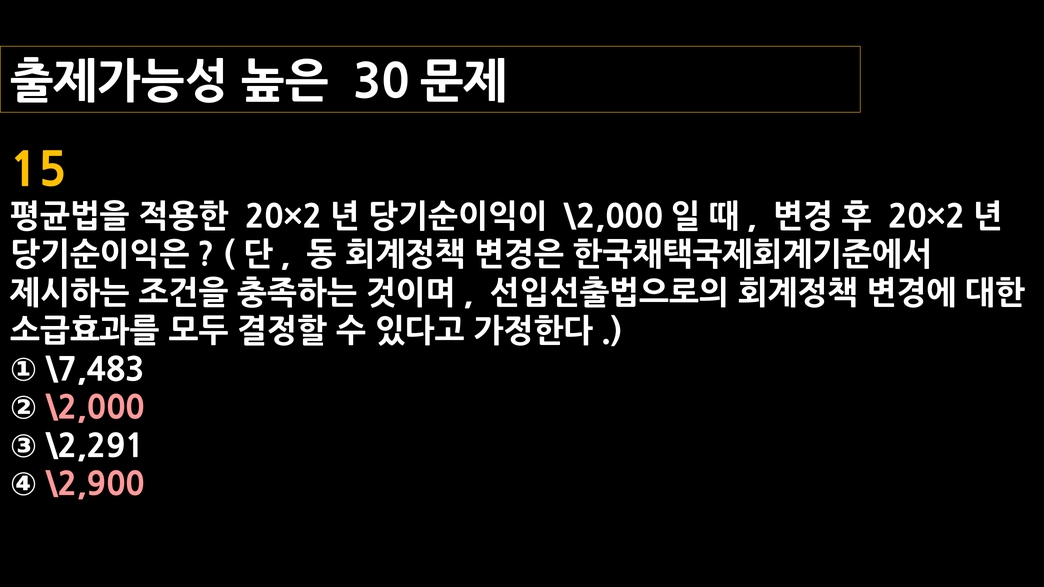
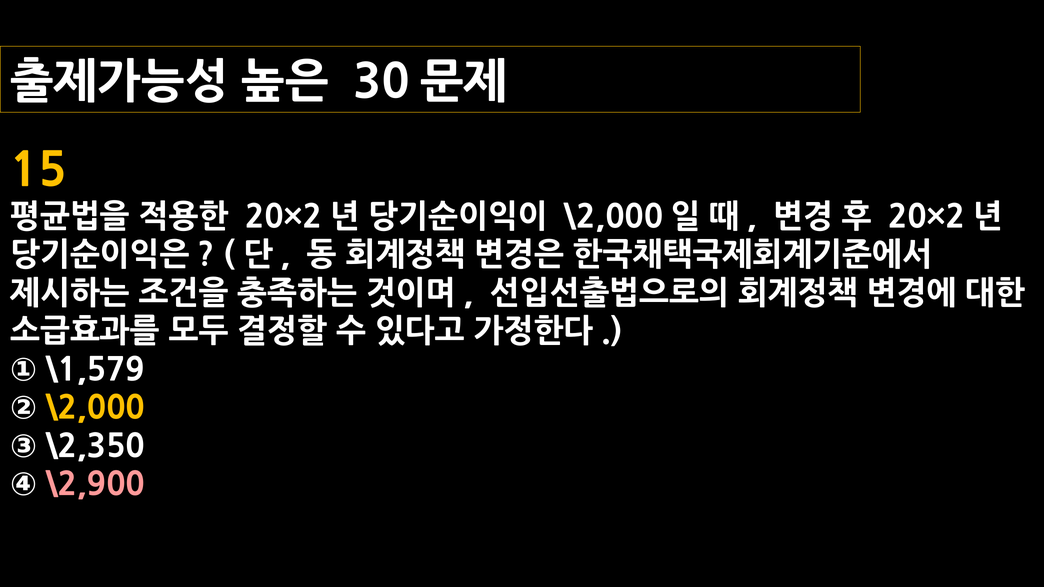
\7,483: \7,483 -> \1,579
\2,000 colour: pink -> yellow
\2,291: \2,291 -> \2,350
